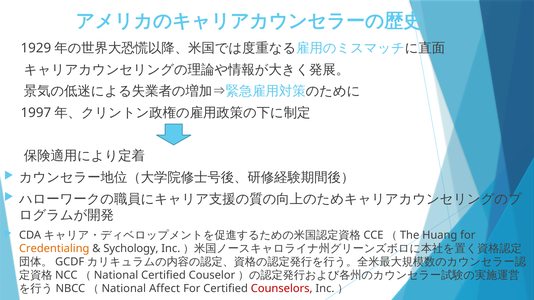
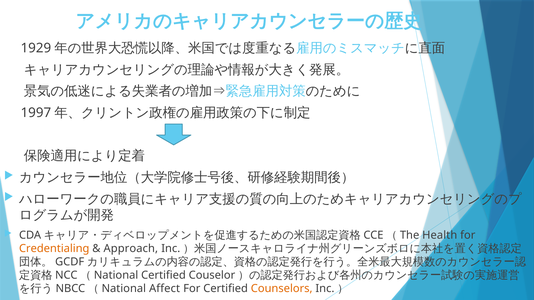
Huang: Huang -> Health
Sychology: Sychology -> Approach
Counselors colour: red -> orange
